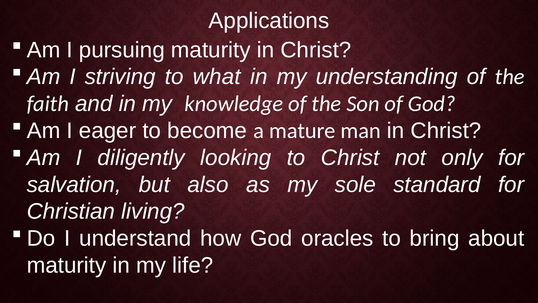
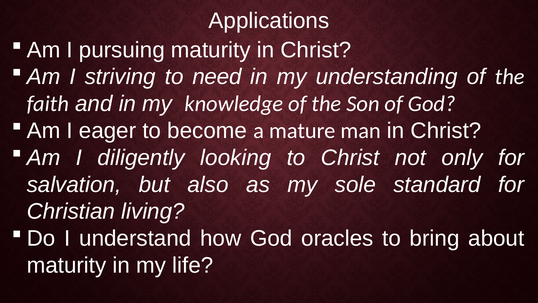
what: what -> need
